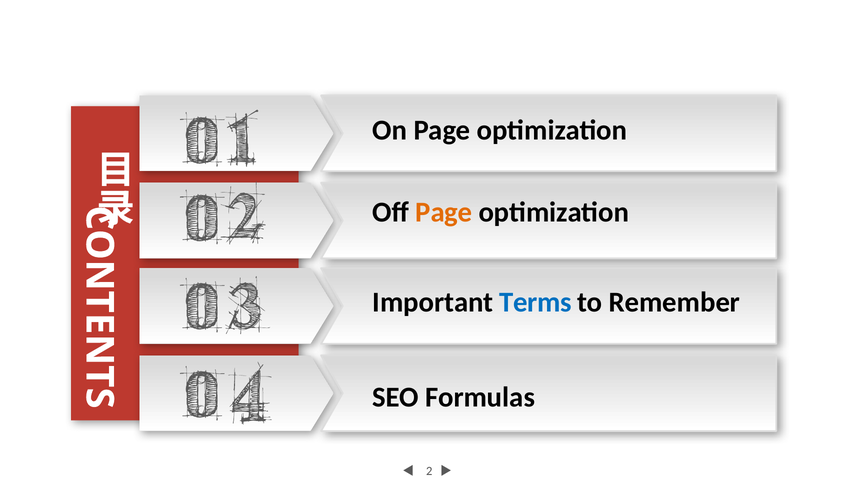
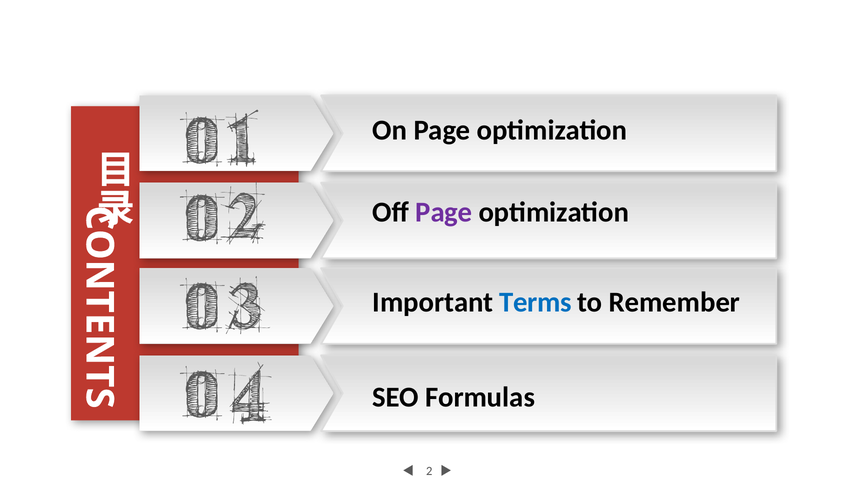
Page at (444, 213) colour: orange -> purple
